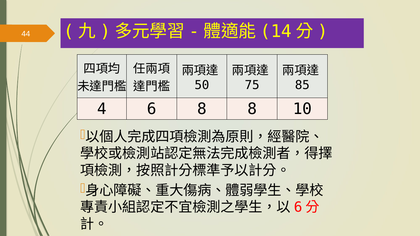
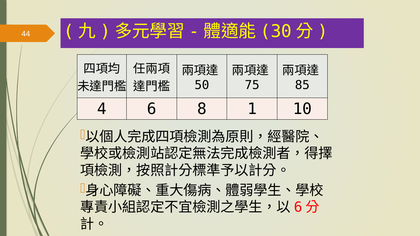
14: 14 -> 30
8 8: 8 -> 1
